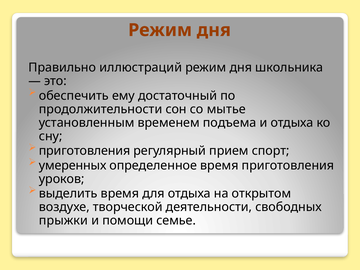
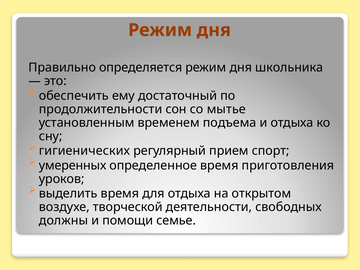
иллюстраций: иллюстраций -> определяется
приготовления at (85, 151): приготовления -> гигиенических
прыжки: прыжки -> должны
